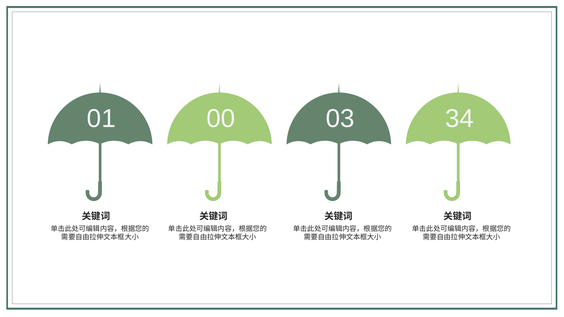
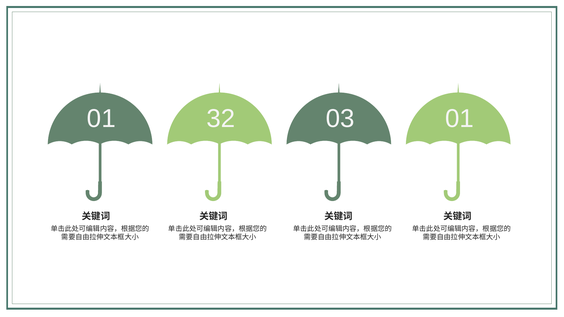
00: 00 -> 32
03 34: 34 -> 01
